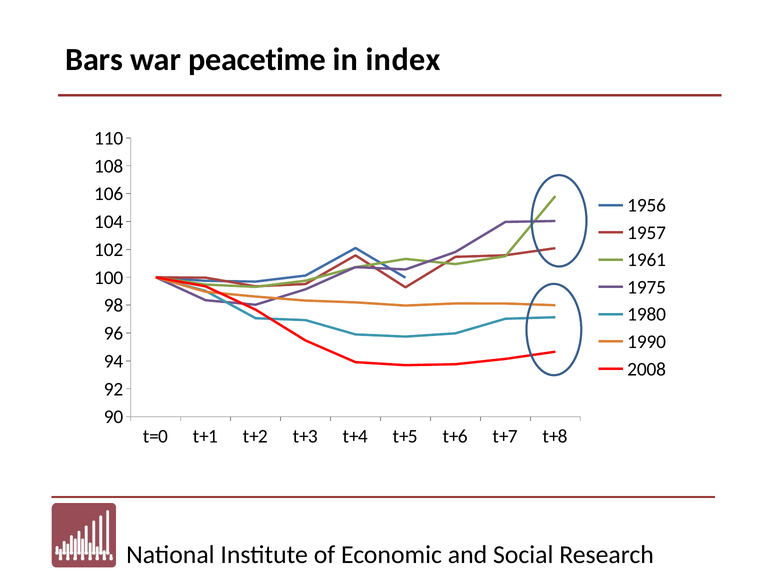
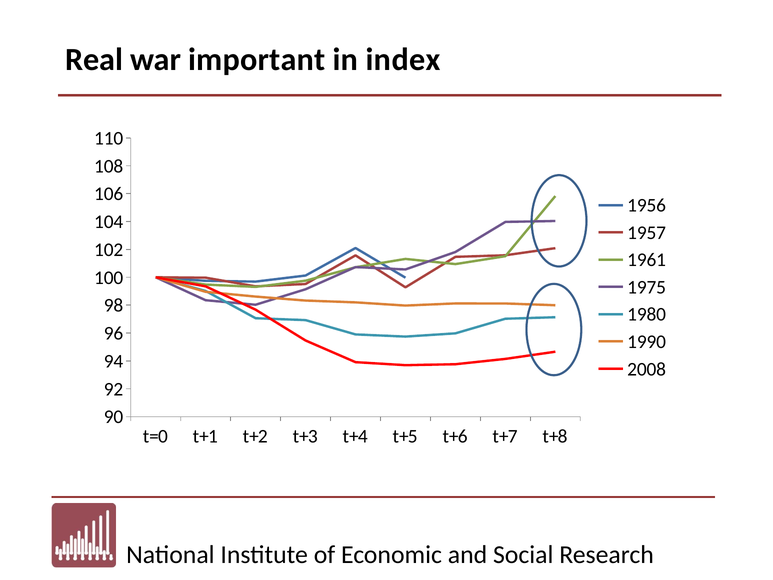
Bars: Bars -> Real
peacetime: peacetime -> important
